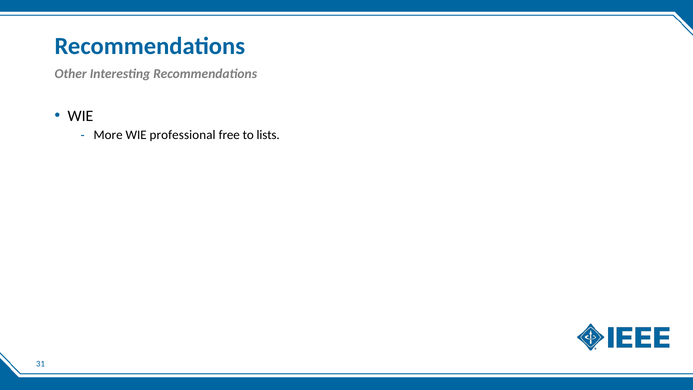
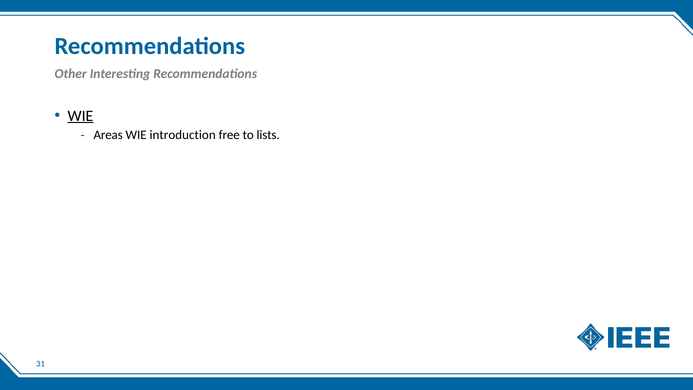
WIE at (80, 116) underline: none -> present
More: More -> Areas
professional: professional -> introduction
